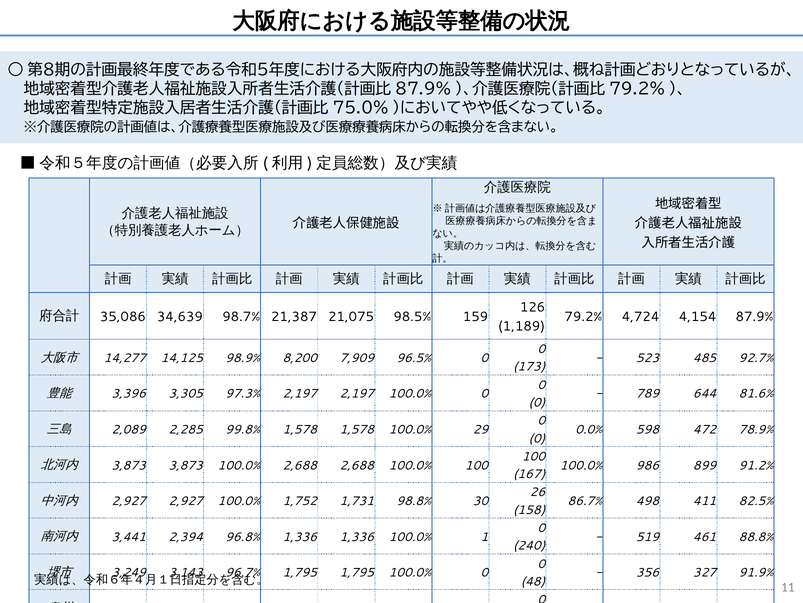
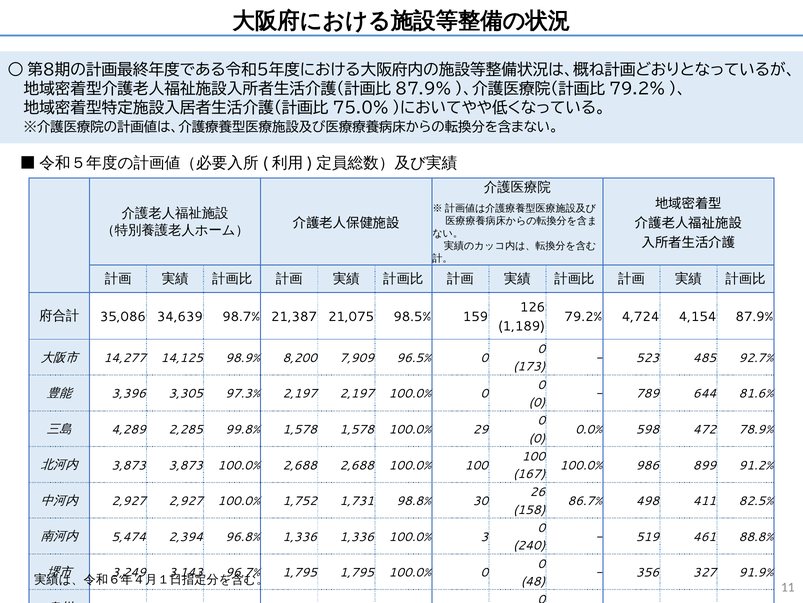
2,089: 2,089 -> 4,289
3,441: 3,441 -> 5,474
1: 1 -> 3
